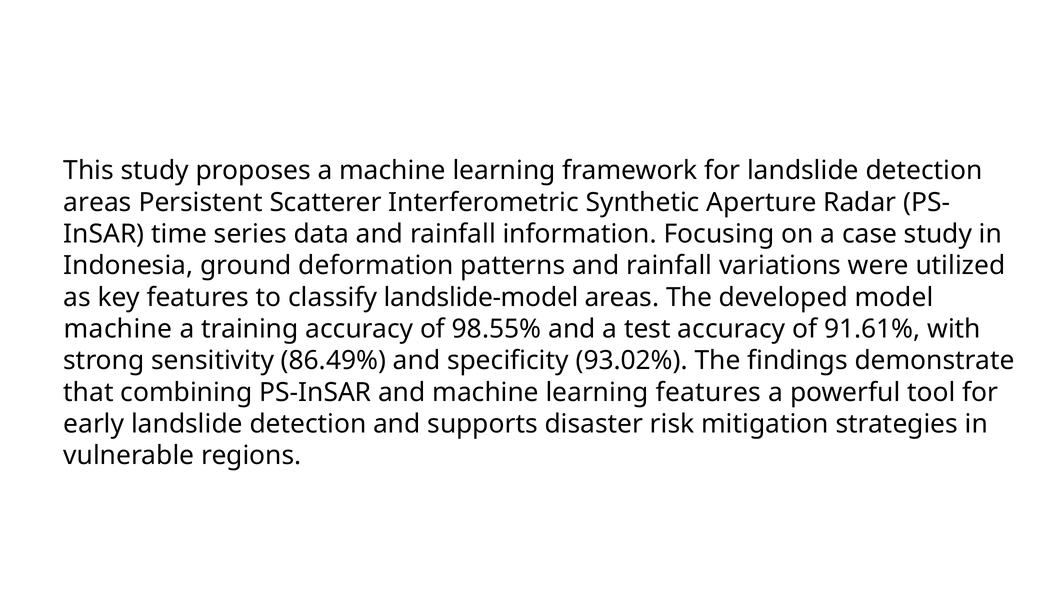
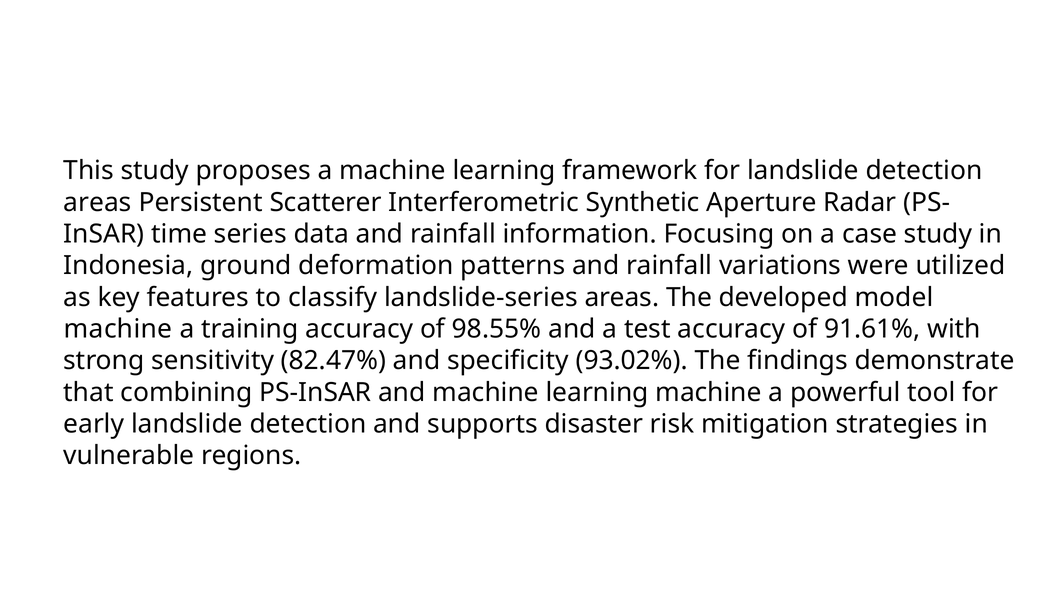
landslide-model: landslide-model -> landslide-series
86.49%: 86.49% -> 82.47%
learning features: features -> machine
